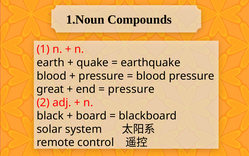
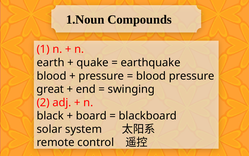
pressure at (131, 89): pressure -> swinging
